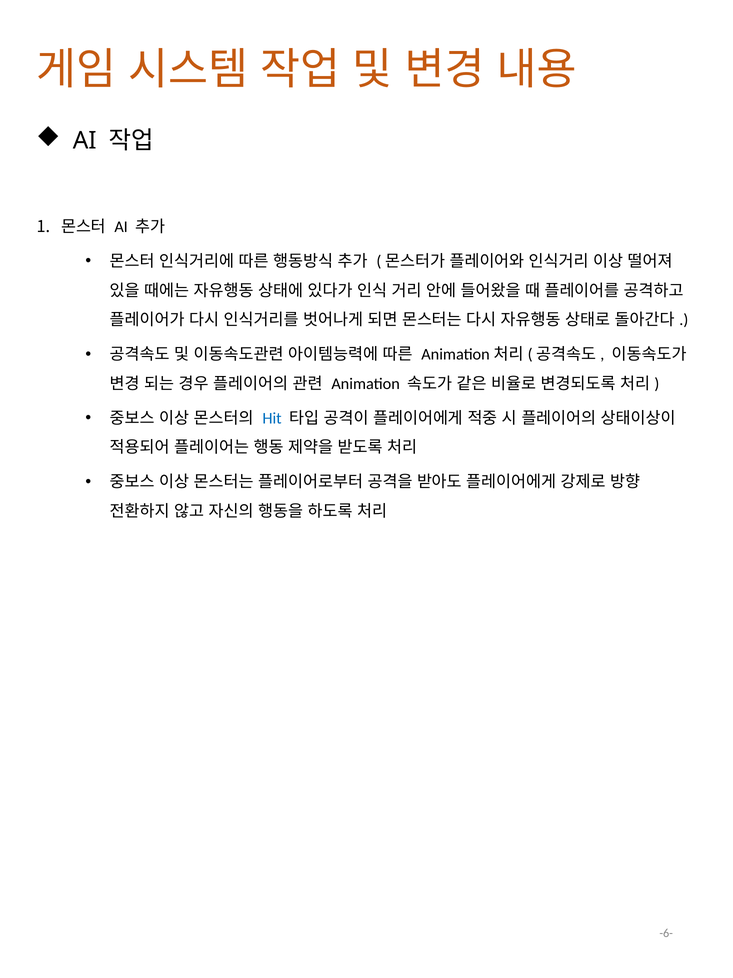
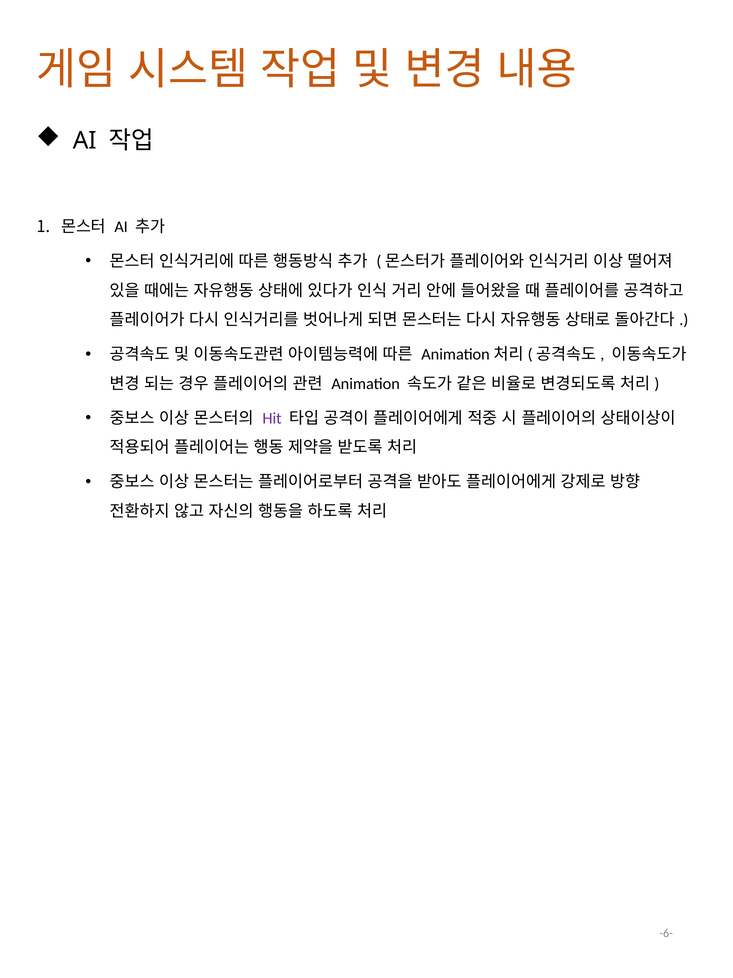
Hit colour: blue -> purple
